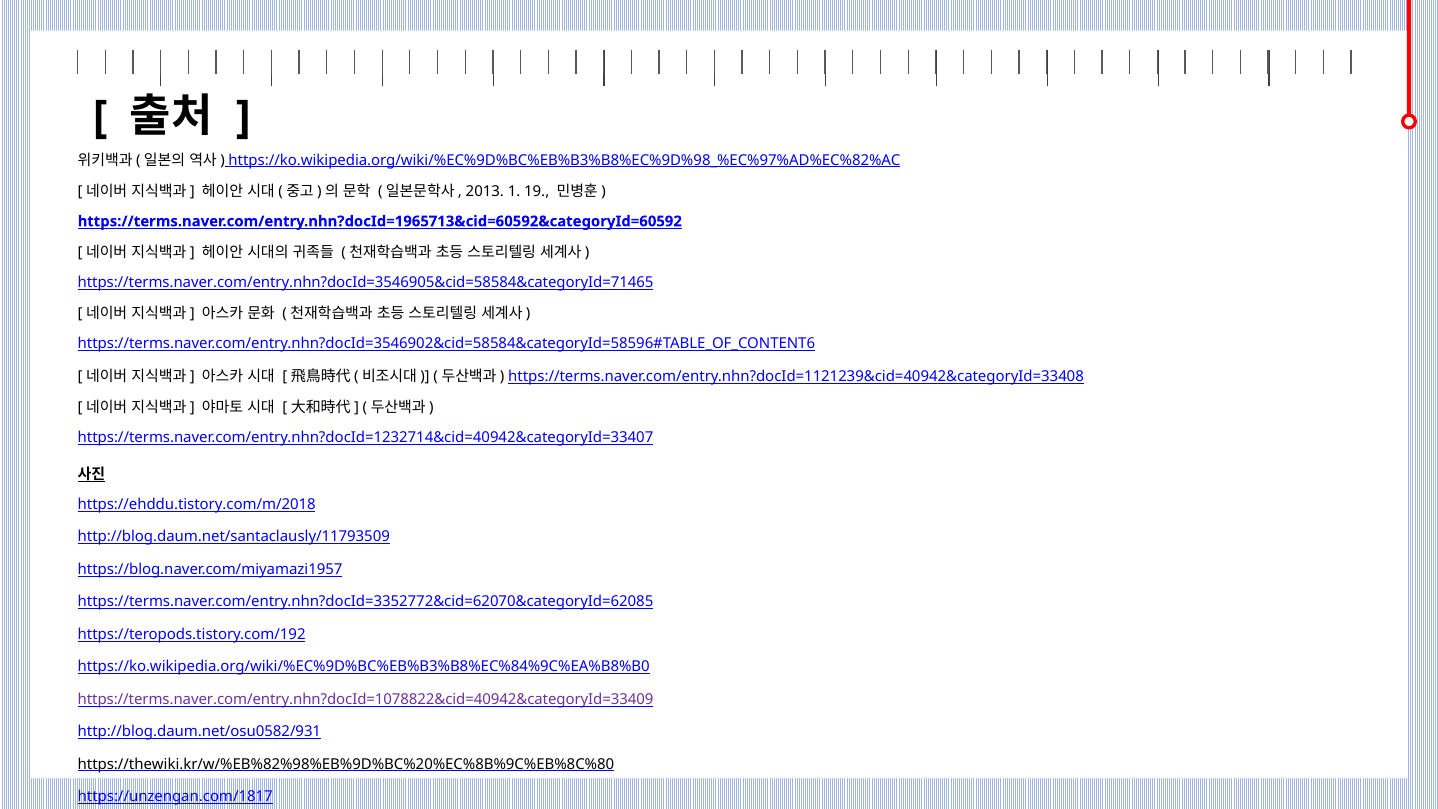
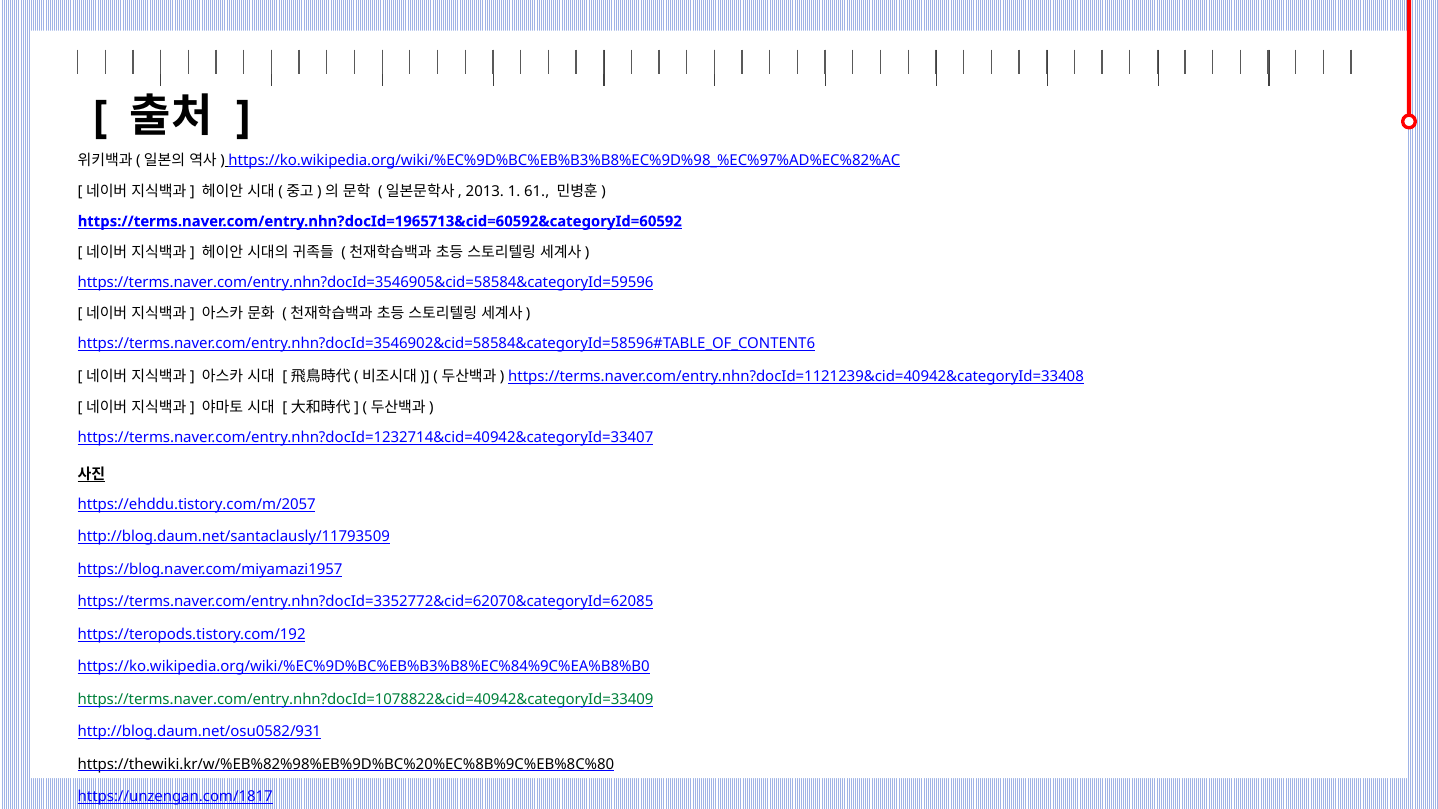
19: 19 -> 61
https://terms.naver.com/entry.nhn?docId=3546905&cid=58584&categoryId=71465: https://terms.naver.com/entry.nhn?docId=3546905&cid=58584&categoryId=71465 -> https://terms.naver.com/entry.nhn?docId=3546905&cid=58584&categoryId=59596
https://ehddu.tistory.com/m/2018: https://ehddu.tistory.com/m/2018 -> https://ehddu.tistory.com/m/2057
https://terms.naver.com/entry.nhn?docId=1078822&cid=40942&categoryId=33409 colour: purple -> green
